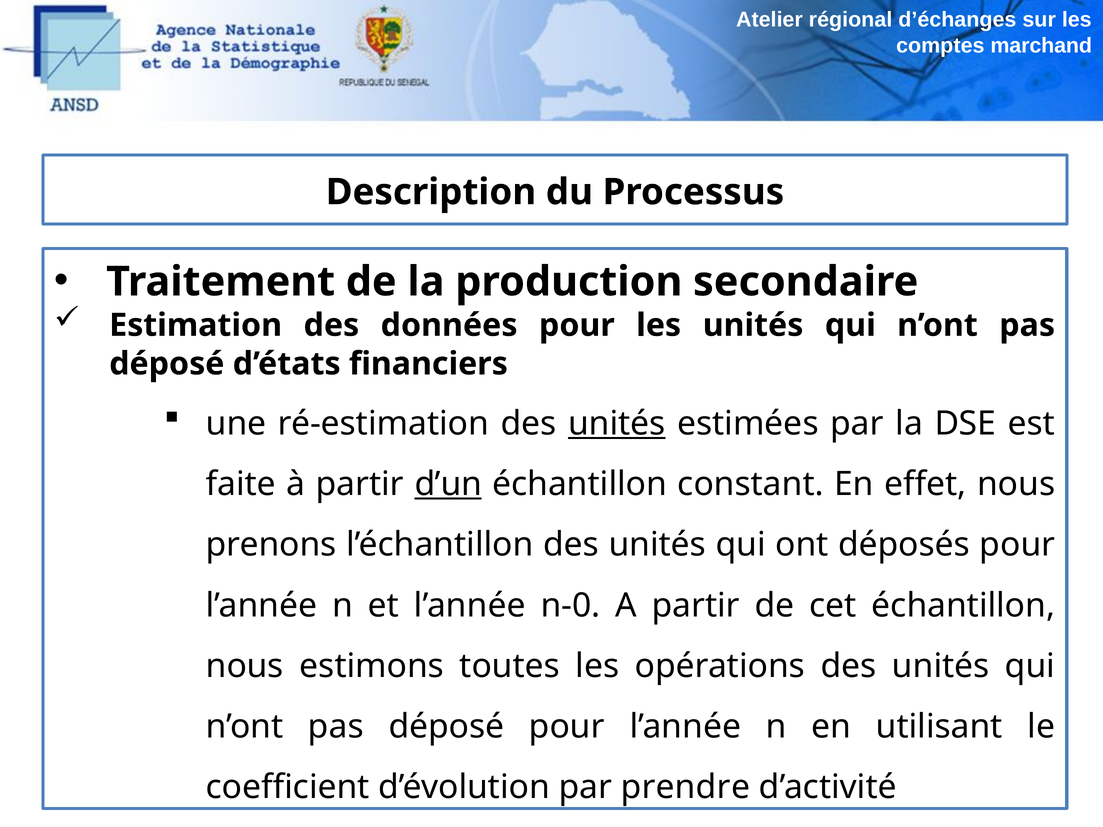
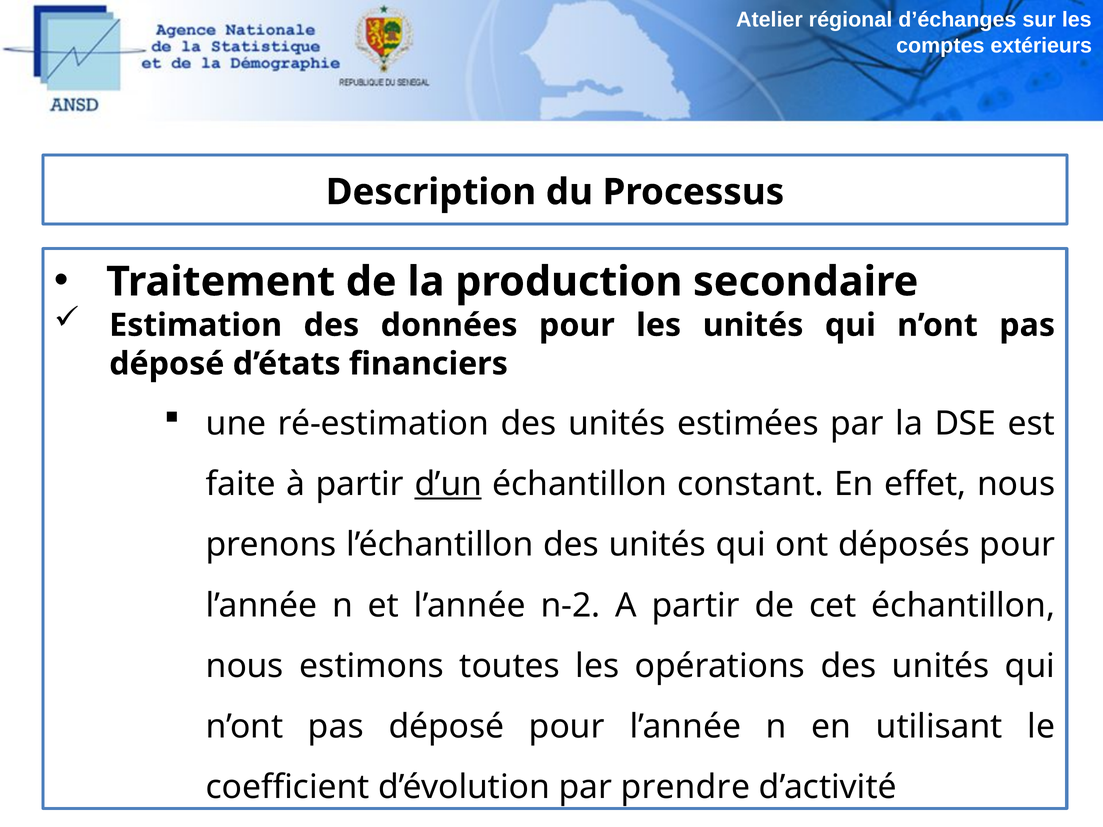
marchand: marchand -> extérieurs
unités at (617, 424) underline: present -> none
n-0: n-0 -> n-2
